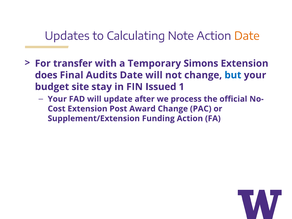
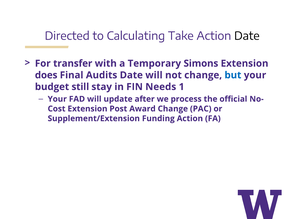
Updates: Updates -> Directed
Note: Note -> Take
Date at (247, 36) colour: orange -> black
site: site -> still
Issued: Issued -> Needs
